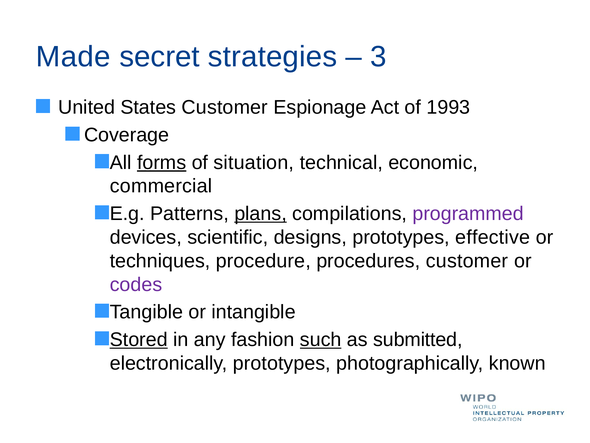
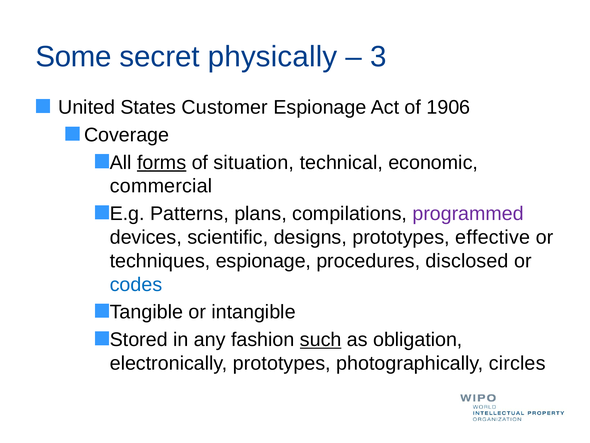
Made: Made -> Some
strategies: strategies -> physically
1993: 1993 -> 1906
plans underline: present -> none
techniques procedure: procedure -> espionage
procedures customer: customer -> disclosed
codes colour: purple -> blue
Stored underline: present -> none
submitted: submitted -> obligation
known: known -> circles
